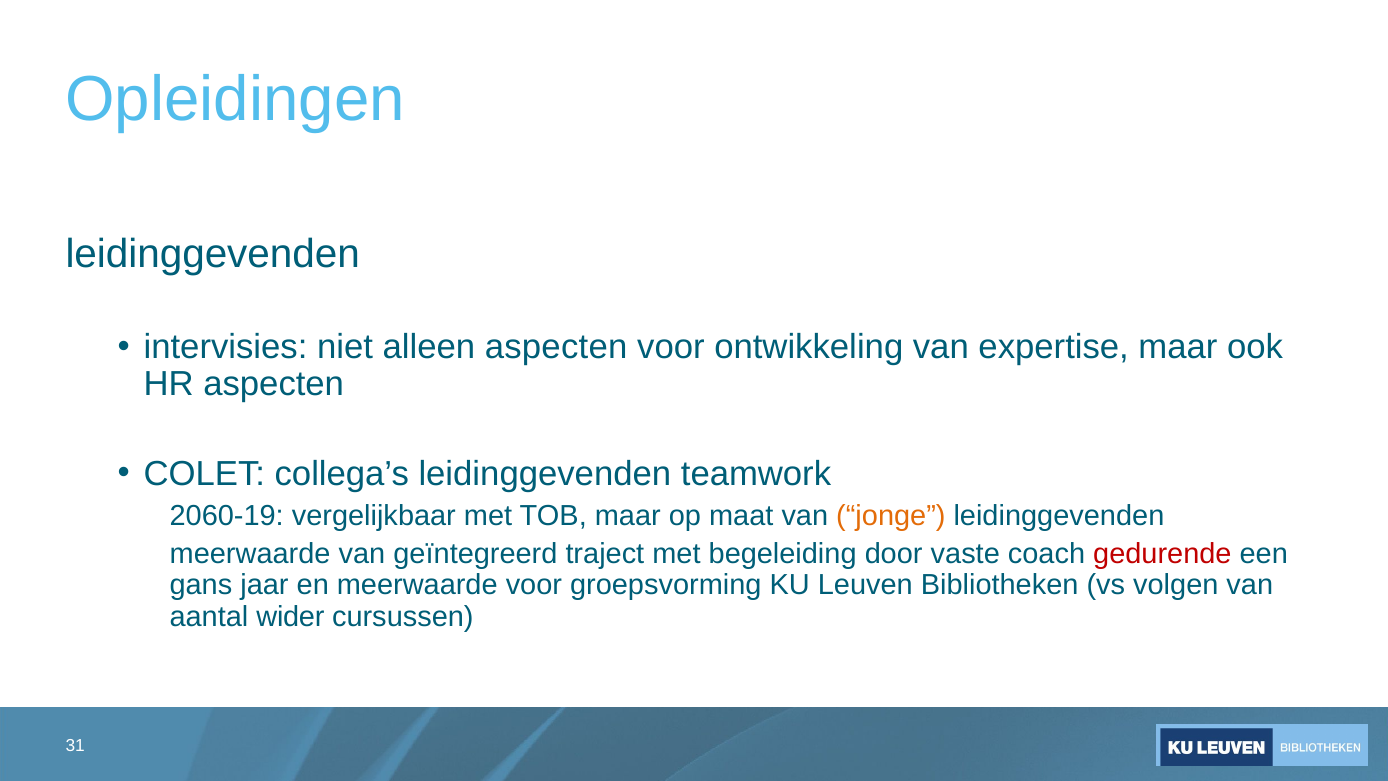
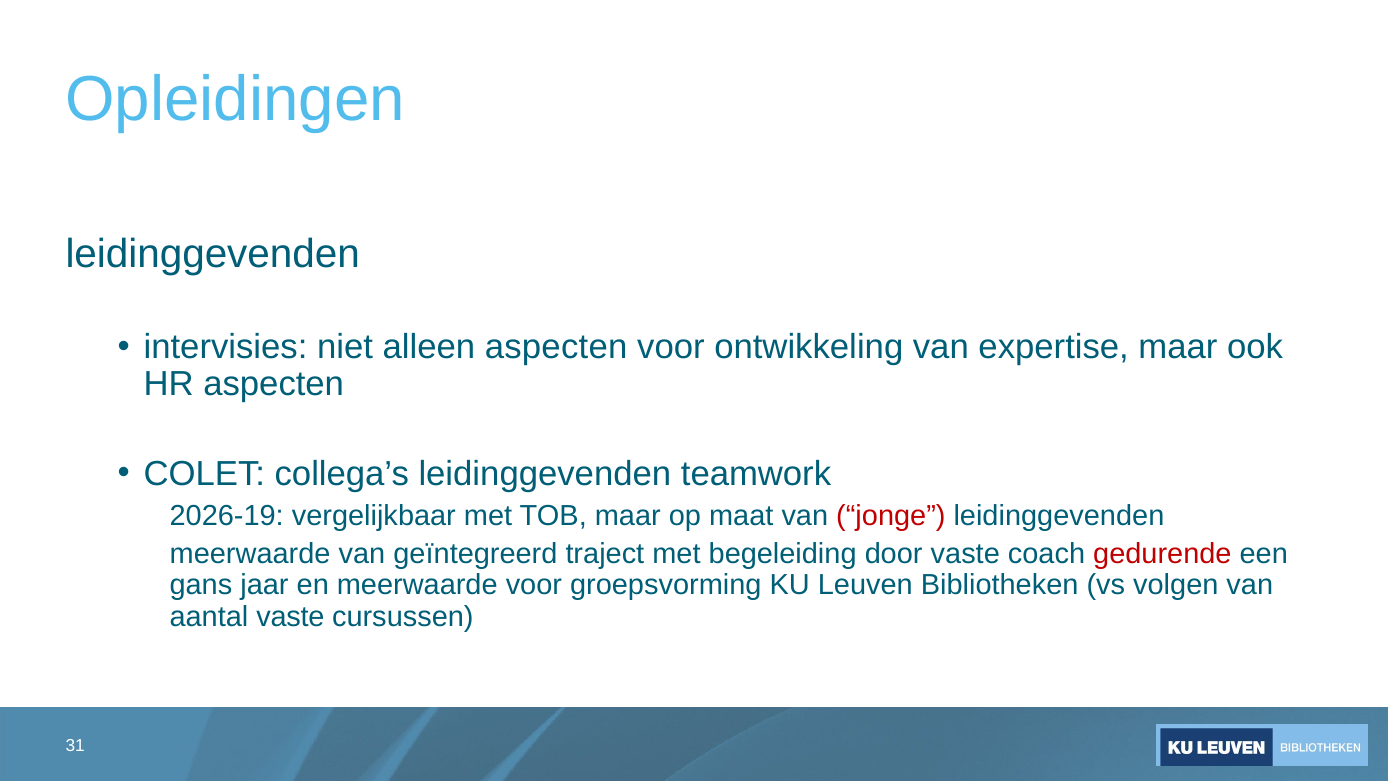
2060-19: 2060-19 -> 2026-19
jonge colour: orange -> red
aantal wider: wider -> vaste
